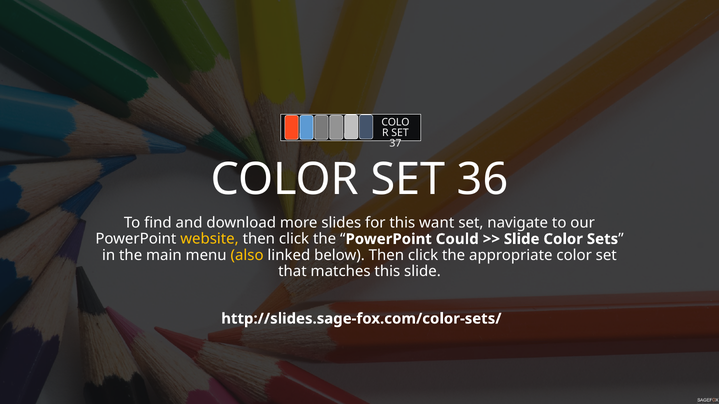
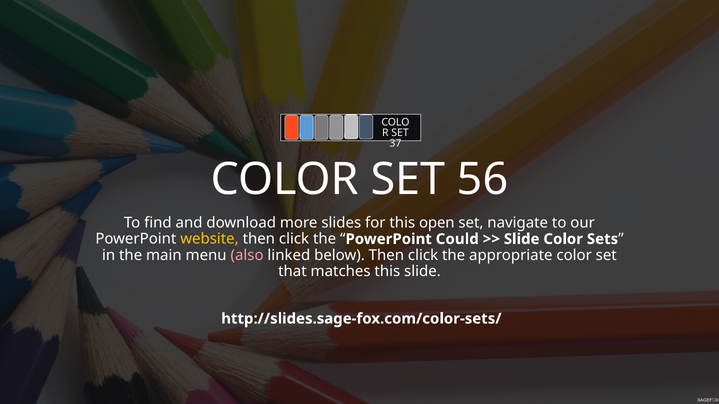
36: 36 -> 56
want: want -> open
also colour: yellow -> pink
